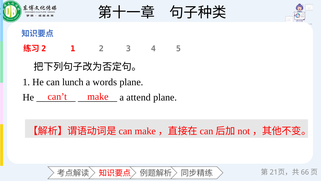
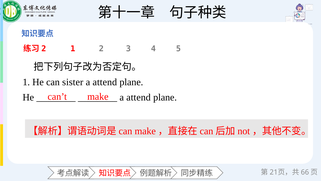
lunch: lunch -> sister
words at (105, 82): words -> attend
